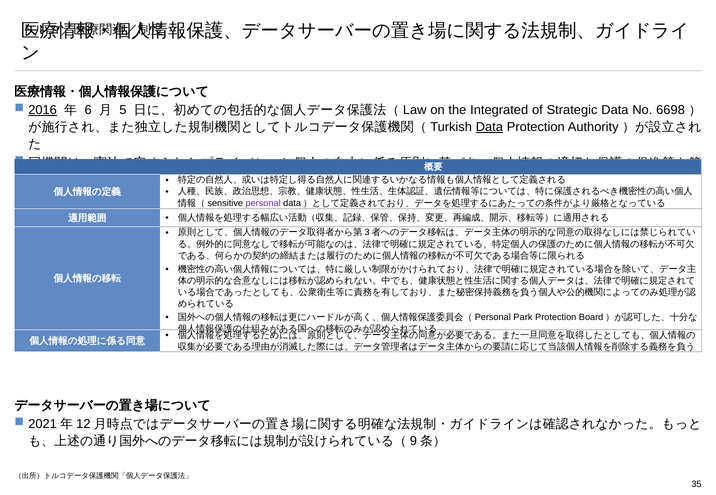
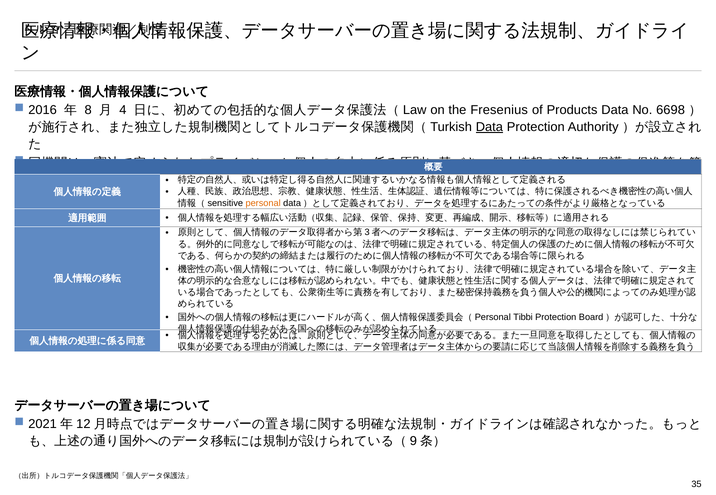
2016 underline: present -> none
6: 6 -> 8
5: 5 -> 4
Integrated: Integrated -> Fresenius
Strategic: Strategic -> Products
personal colour: purple -> orange
Park: Park -> Tibbi
